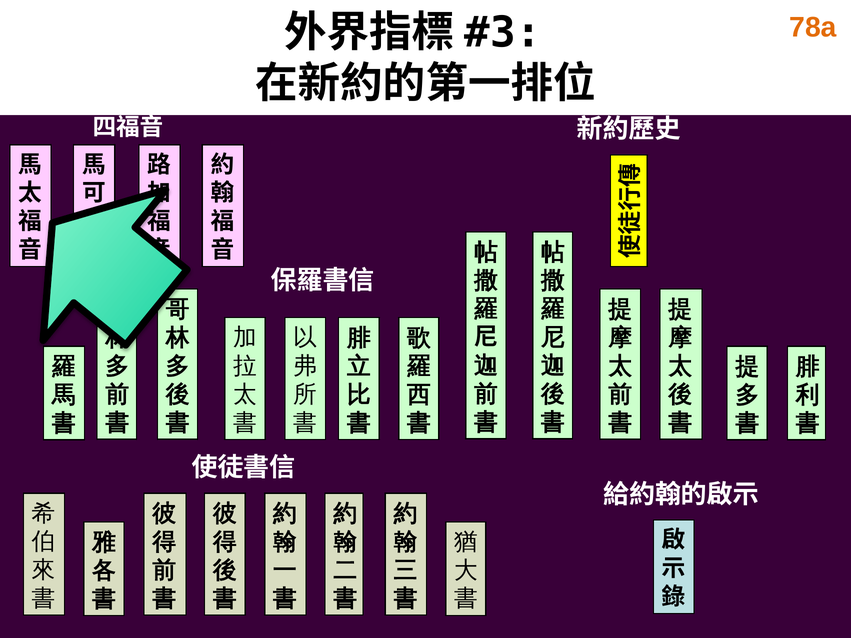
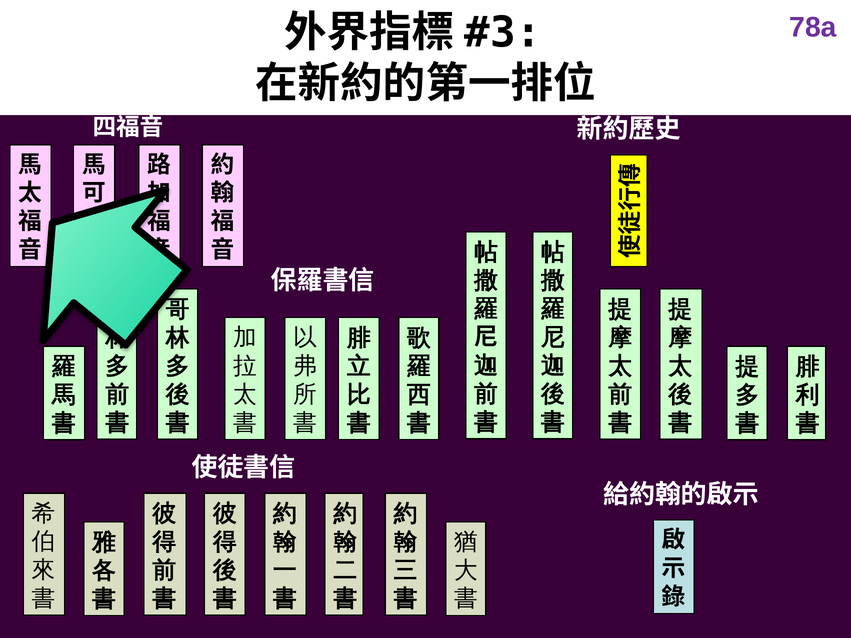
78a colour: orange -> purple
